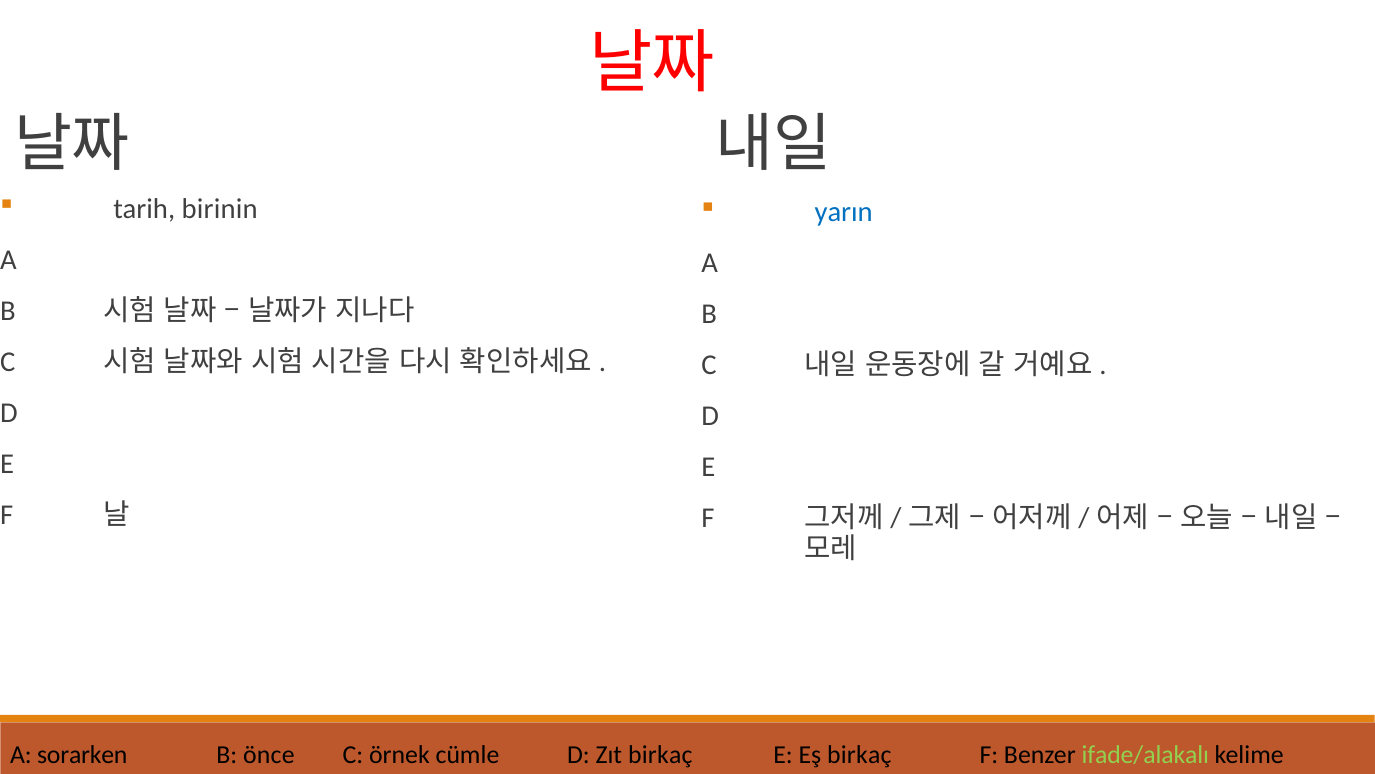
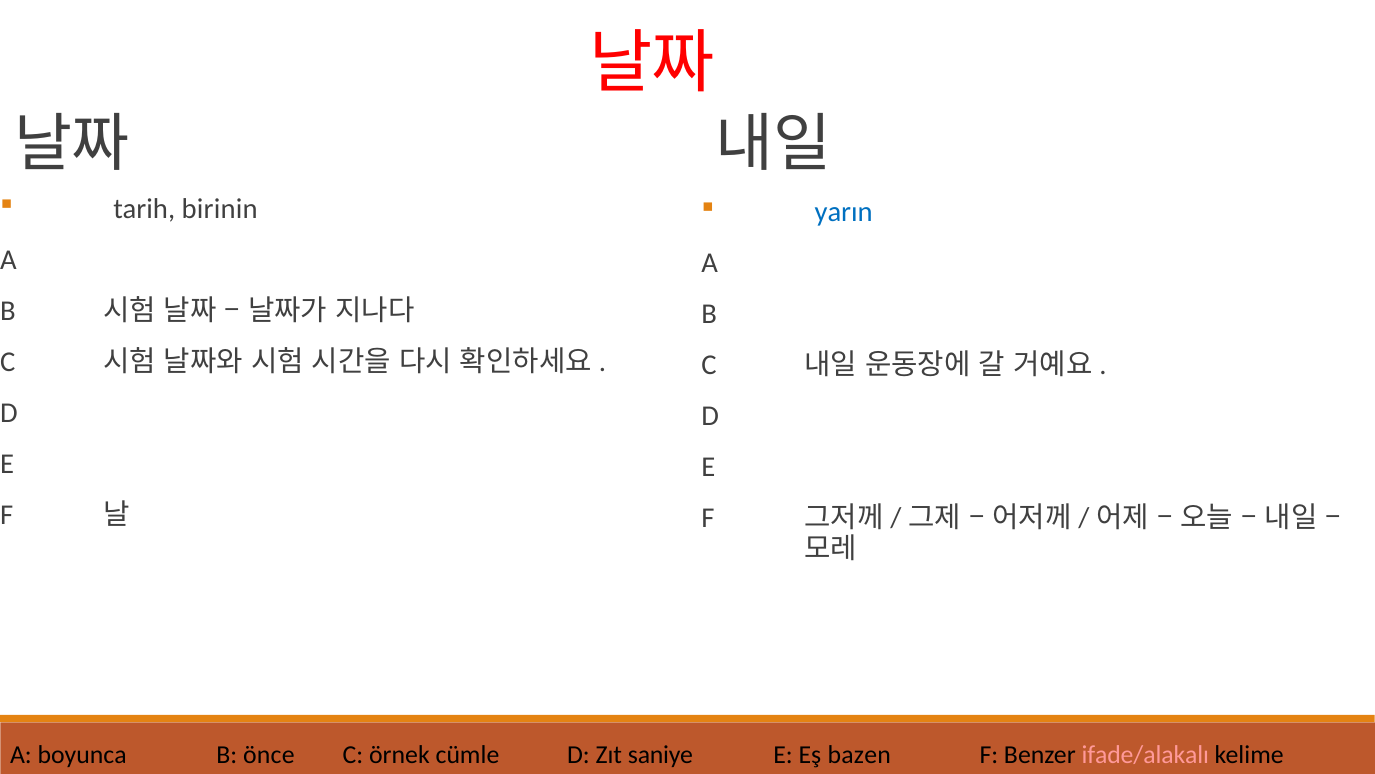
sorarken: sorarken -> boyunca
Zıt birkaç: birkaç -> saniye
Eş birkaç: birkaç -> bazen
ifade/alakalı colour: light green -> pink
